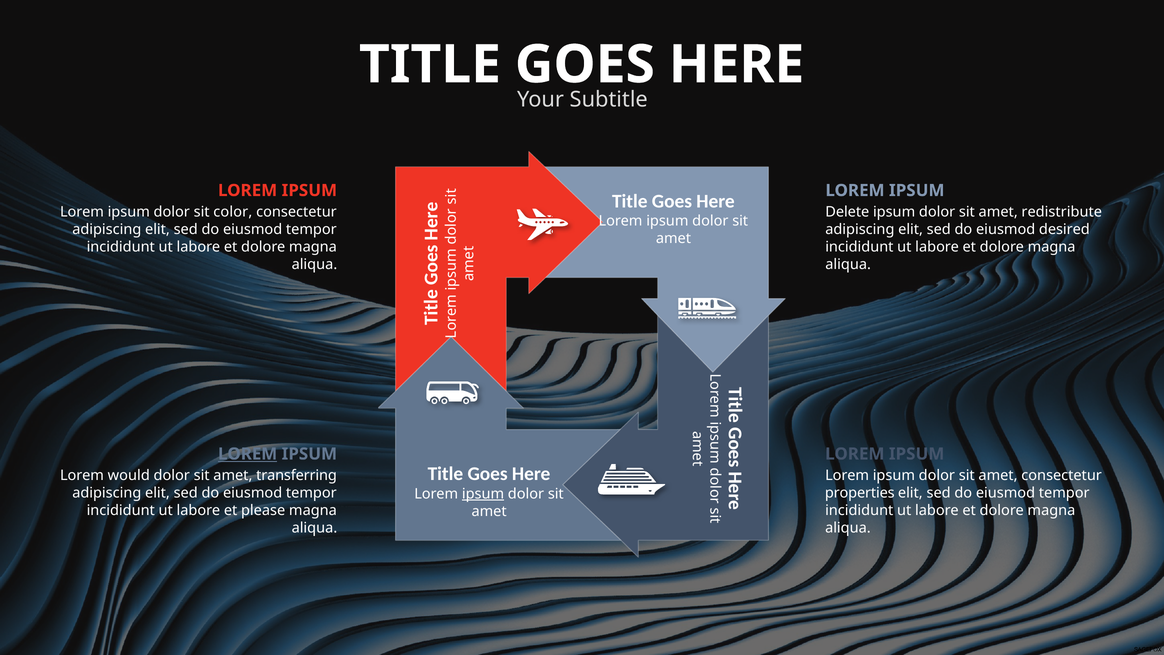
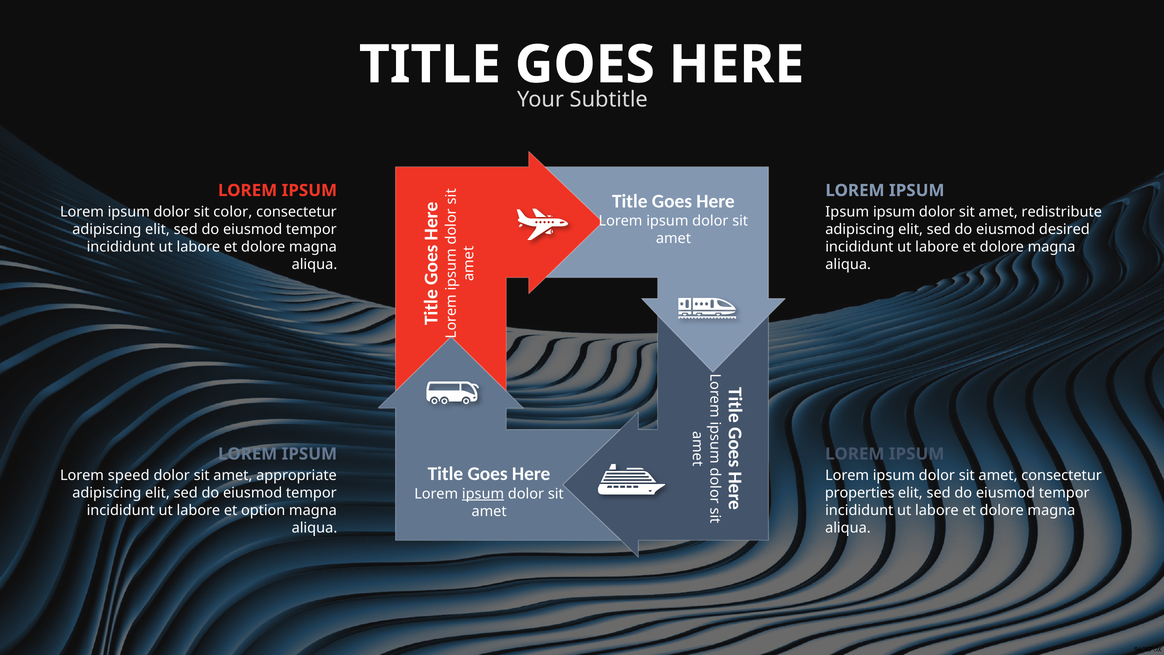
Delete at (847, 212): Delete -> Ipsum
LOREM at (248, 454) underline: present -> none
would: would -> speed
transferring: transferring -> appropriate
please: please -> option
